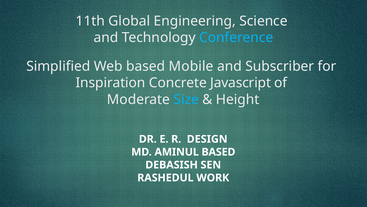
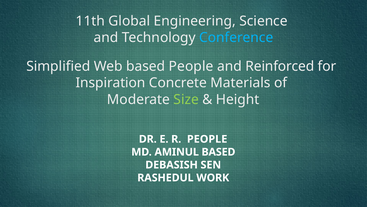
based Mobile: Mobile -> People
Subscriber: Subscriber -> Reinforced
Javascript: Javascript -> Materials
Size colour: light blue -> light green
R DESIGN: DESIGN -> PEOPLE
